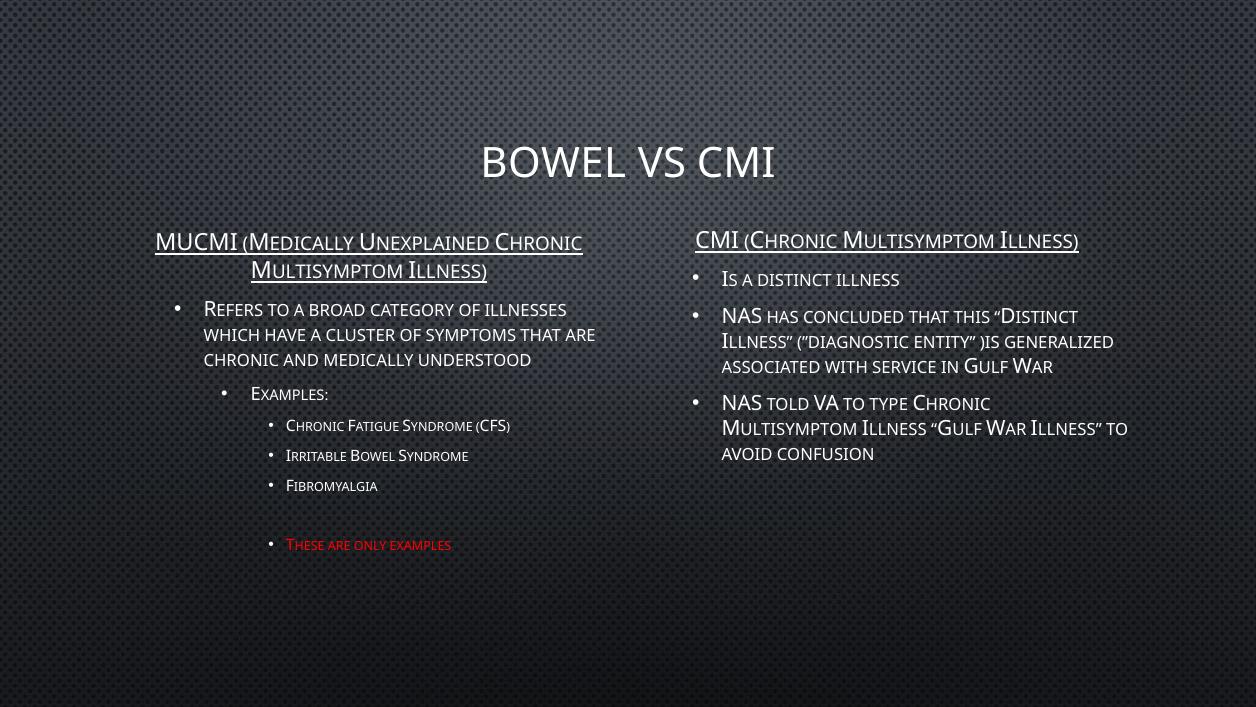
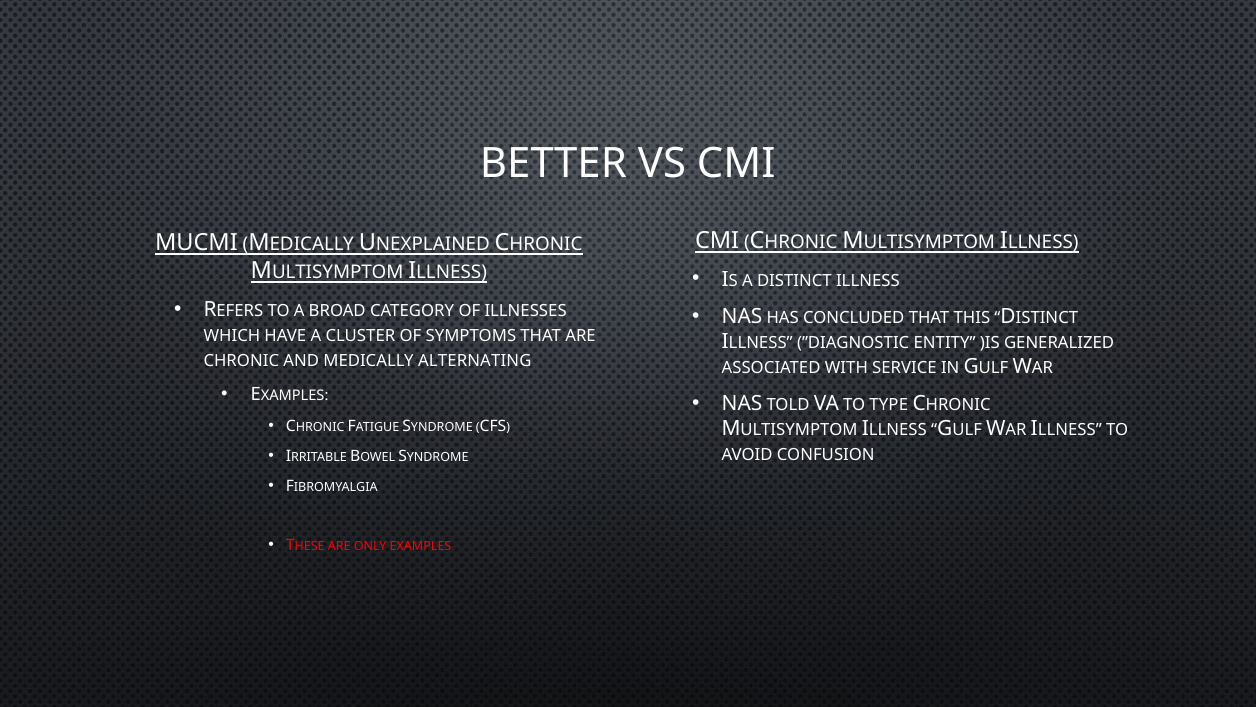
BOWEL at (553, 164): BOWEL -> BETTER
UNDERSTOOD: UNDERSTOOD -> ALTERNATING
